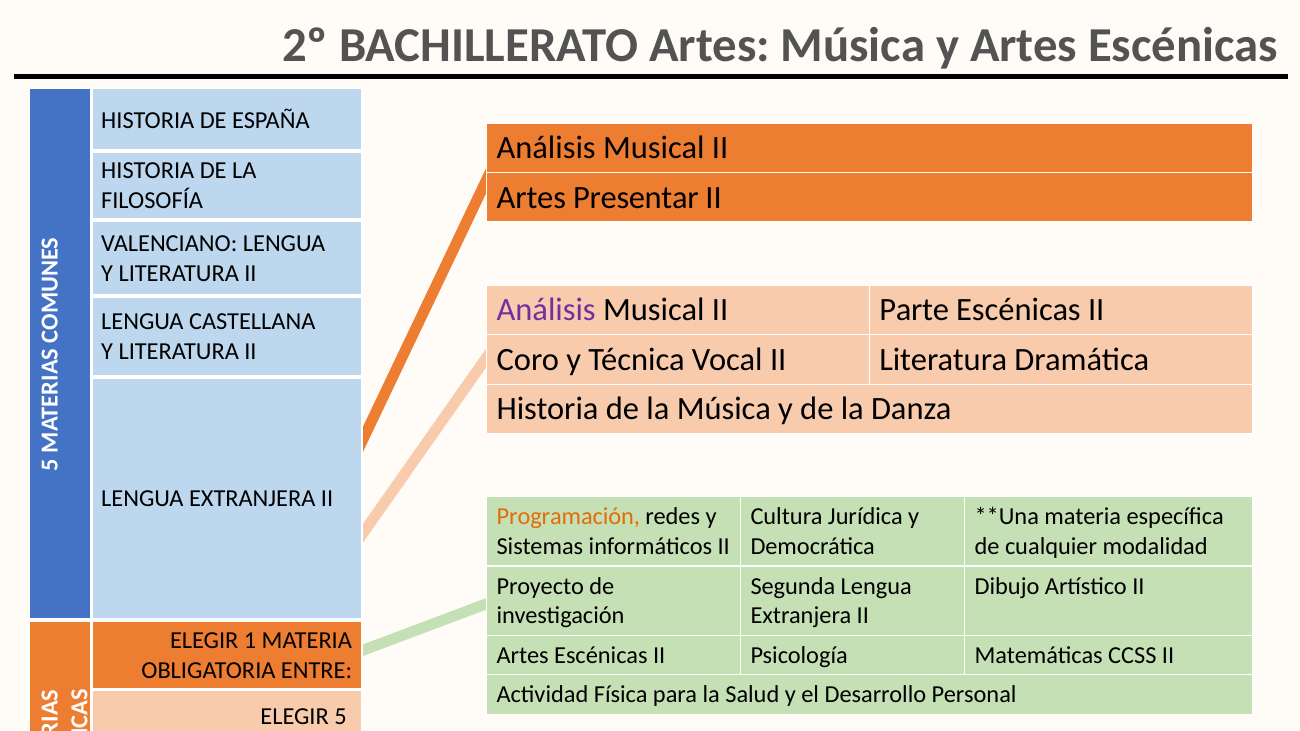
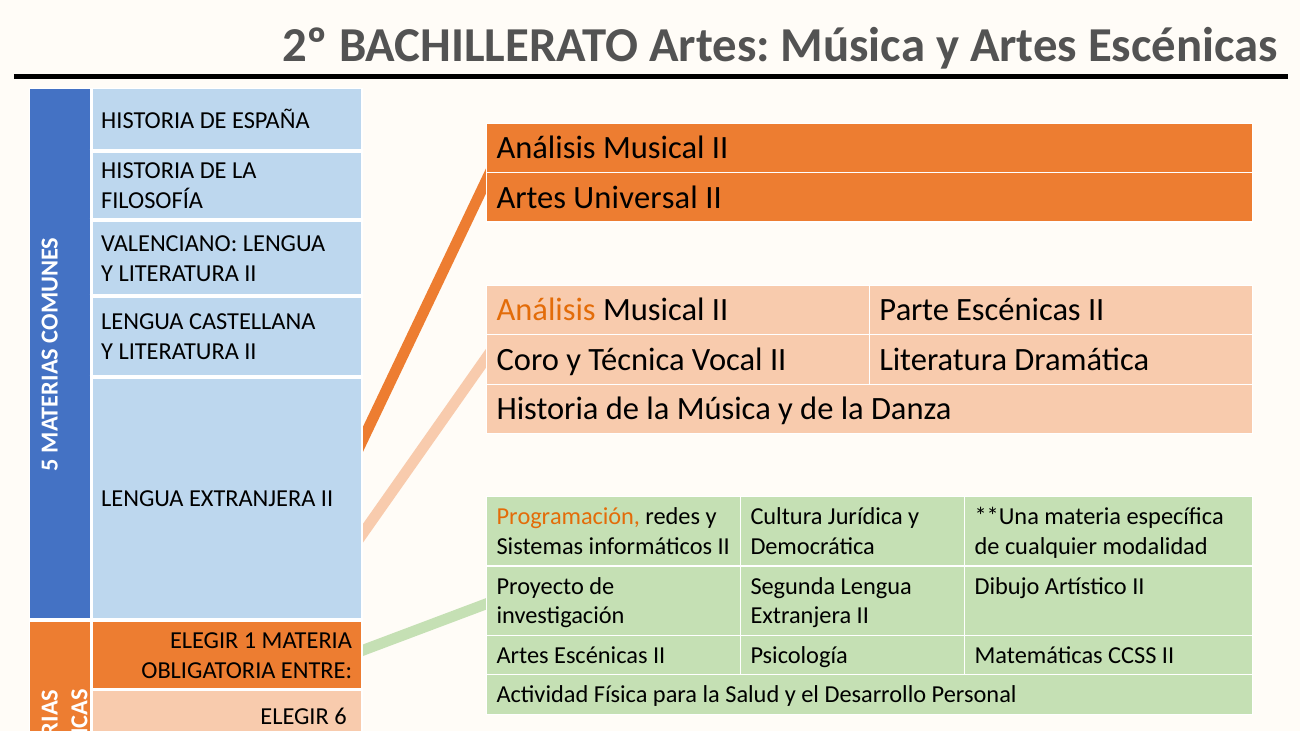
Presentar: Presentar -> Universal
Análisis at (546, 310) colour: purple -> orange
ELEGIR 5: 5 -> 6
